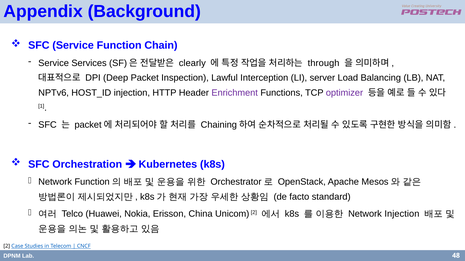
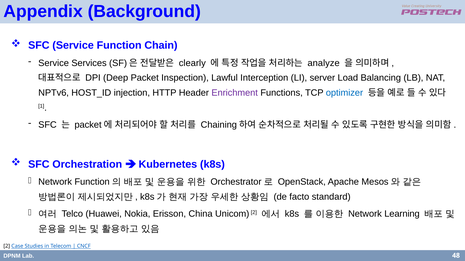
through: through -> analyze
optimizer colour: purple -> blue
Network Injection: Injection -> Learning
